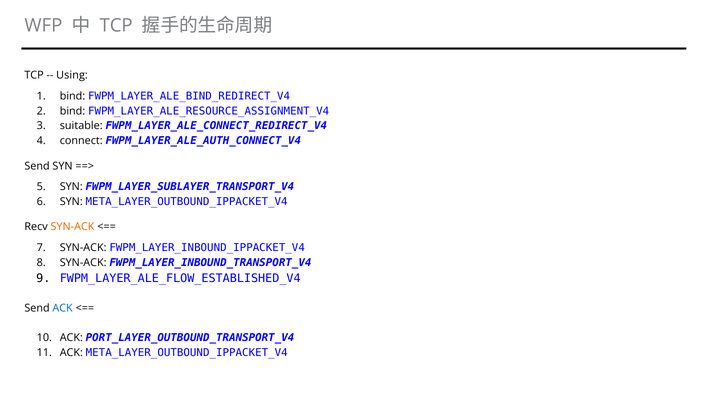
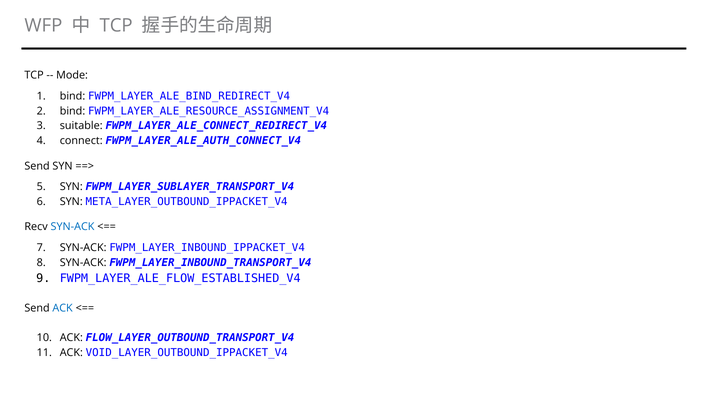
Using: Using -> Mode
SYN-ACK at (73, 227) colour: orange -> blue
PORT_LAYER_OUTBOUND_TRANSPORT_V4: PORT_LAYER_OUTBOUND_TRANSPORT_V4 -> FLOW_LAYER_OUTBOUND_TRANSPORT_V4
ACK META_LAYER_OUTBOUND_IPPACKET_V4: META_LAYER_OUTBOUND_IPPACKET_V4 -> VOID_LAYER_OUTBOUND_IPPACKET_V4
